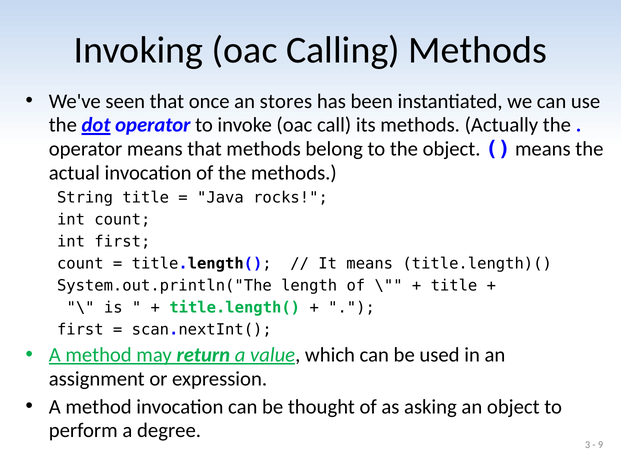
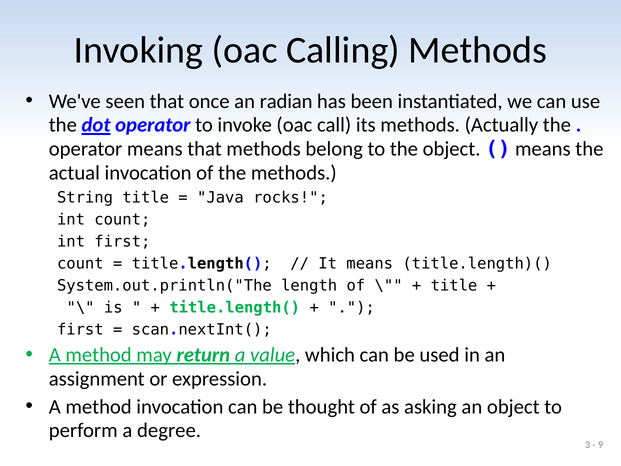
stores: stores -> radian
